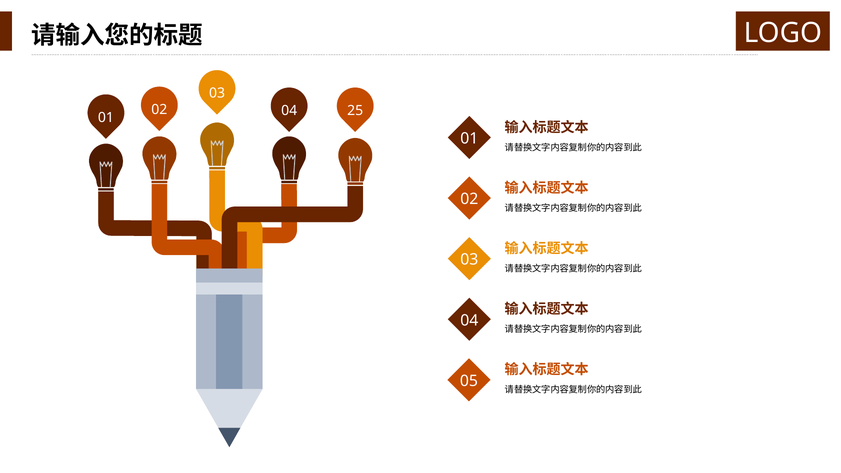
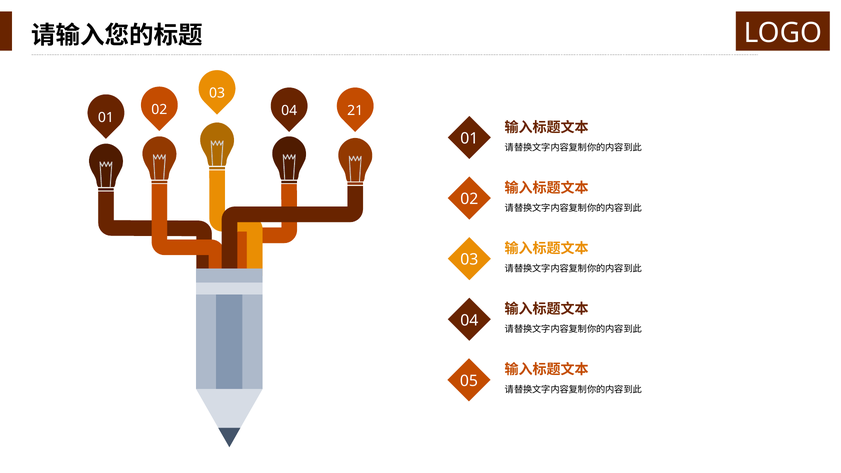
25: 25 -> 21
